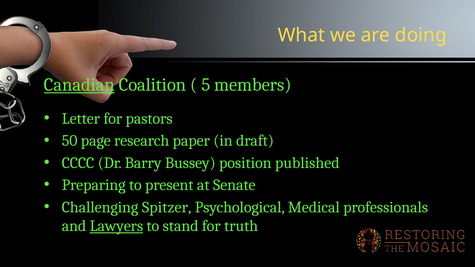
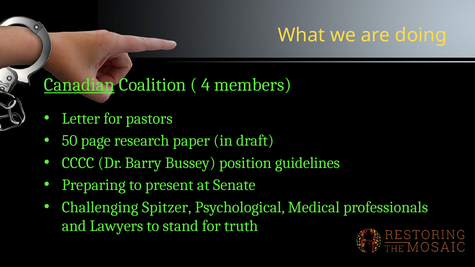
5: 5 -> 4
published: published -> guidelines
Lawyers underline: present -> none
